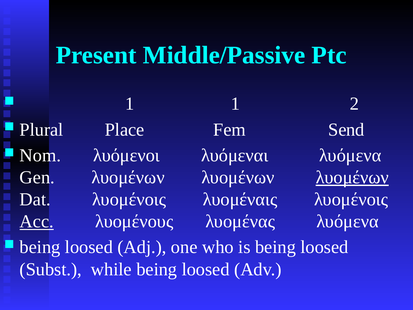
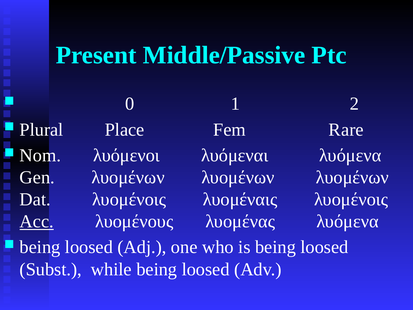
1 at (130, 104): 1 -> 0
Send: Send -> Rare
λυομένων at (352, 177) underline: present -> none
